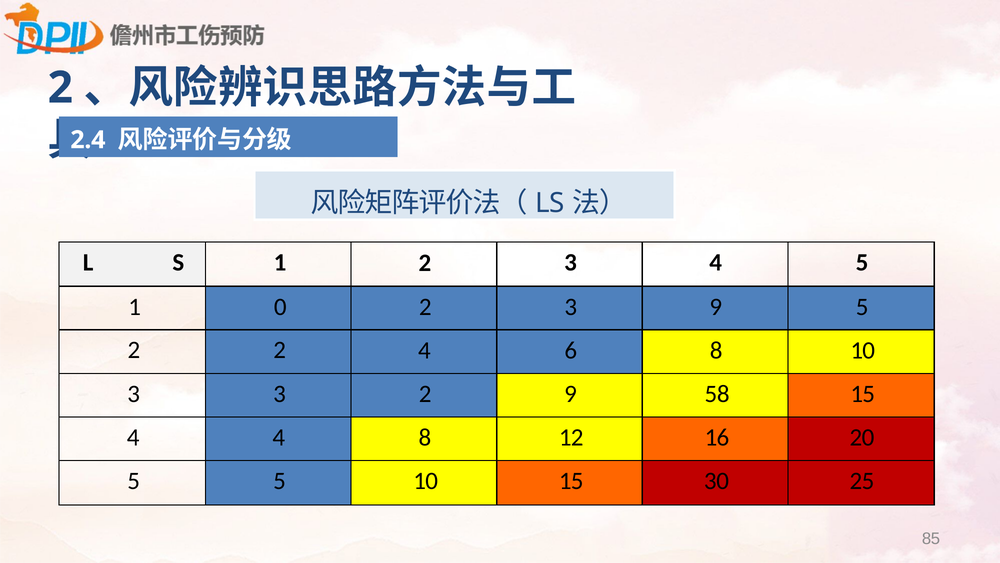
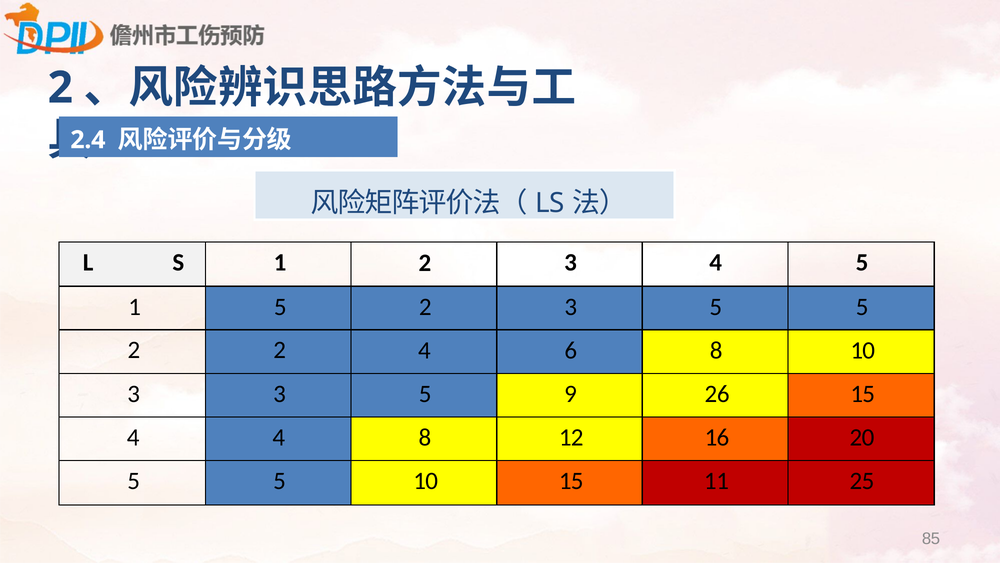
1 0: 0 -> 5
2 3 9: 9 -> 5
3 3 2: 2 -> 5
58: 58 -> 26
30: 30 -> 11
